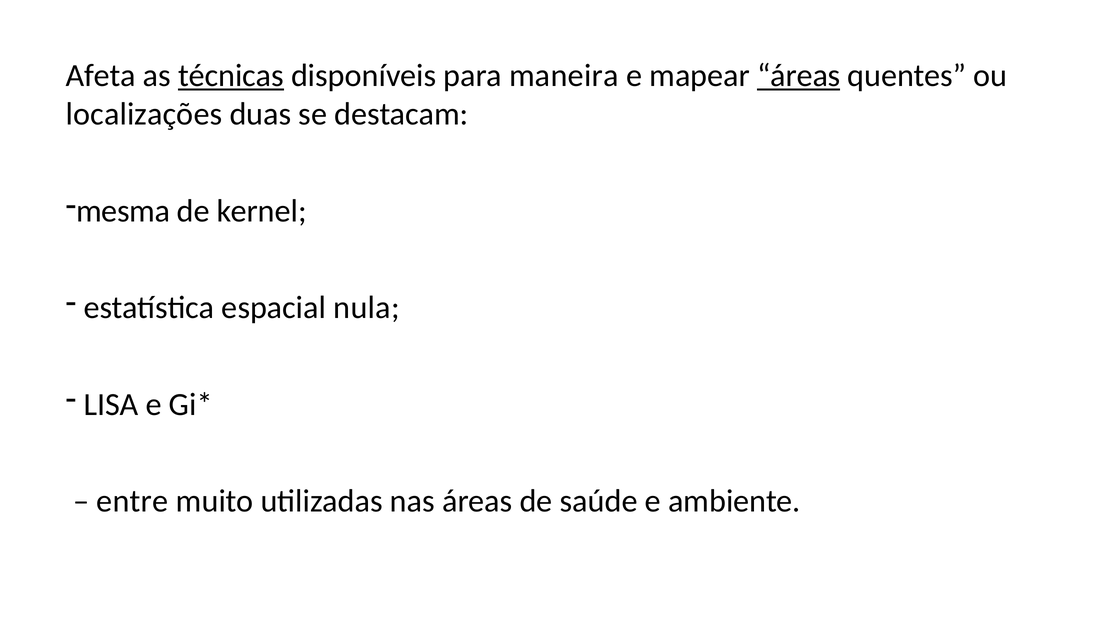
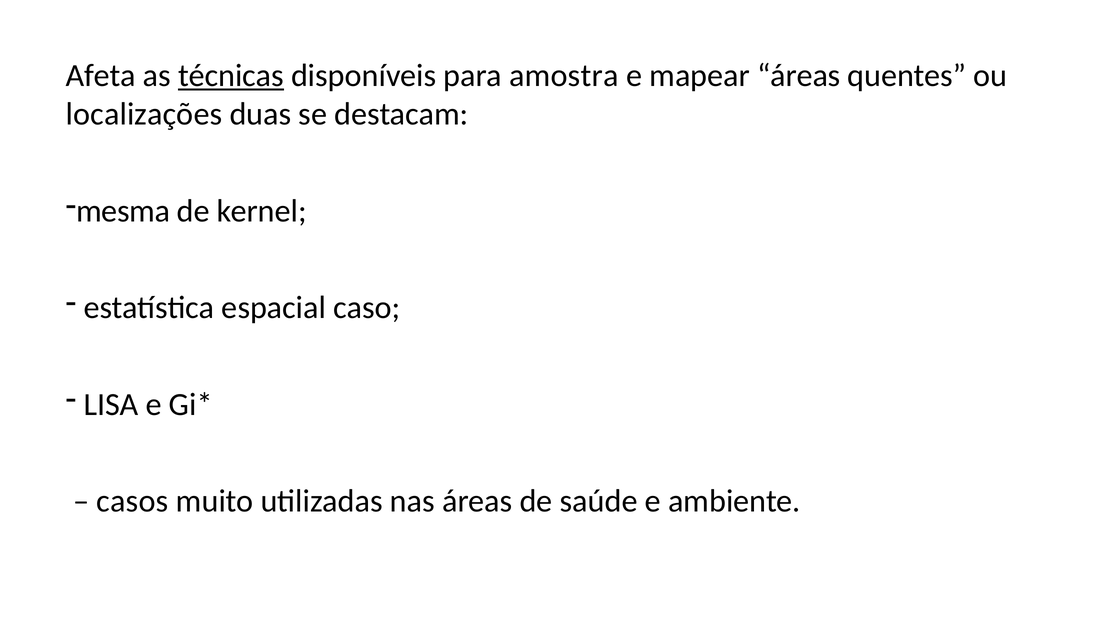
maneira: maneira -> amostra
áreas at (799, 75) underline: present -> none
nula: nula -> caso
entre: entre -> casos
